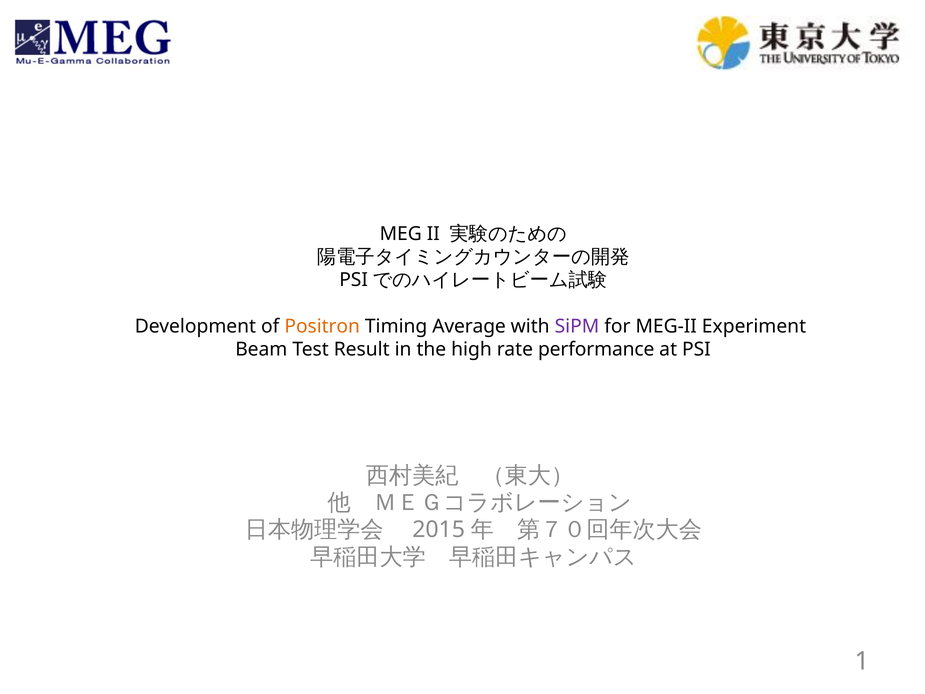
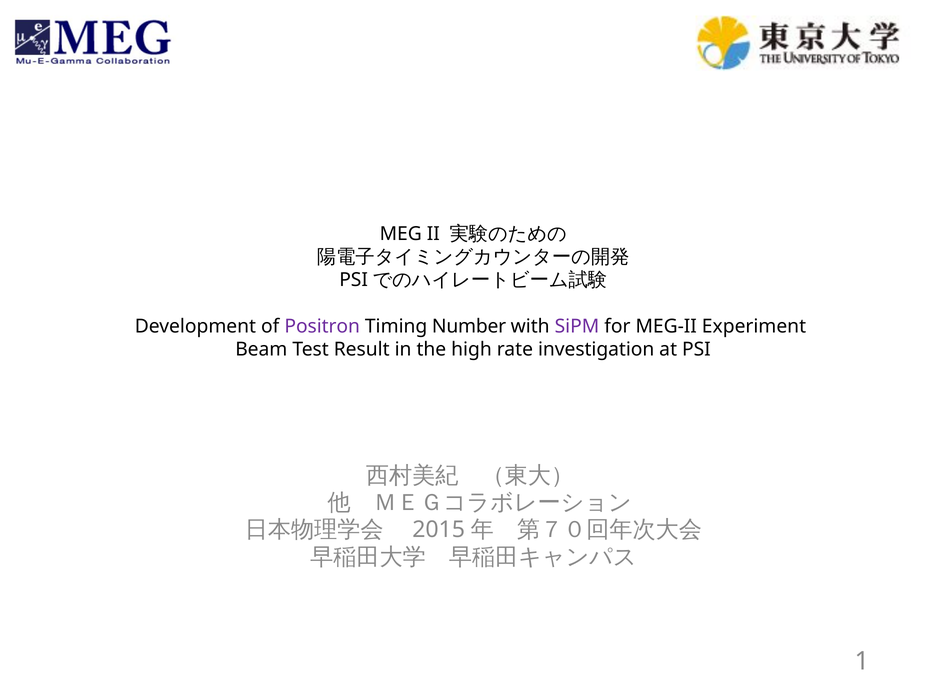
Positron colour: orange -> purple
Average: Average -> Number
performance: performance -> investigation
